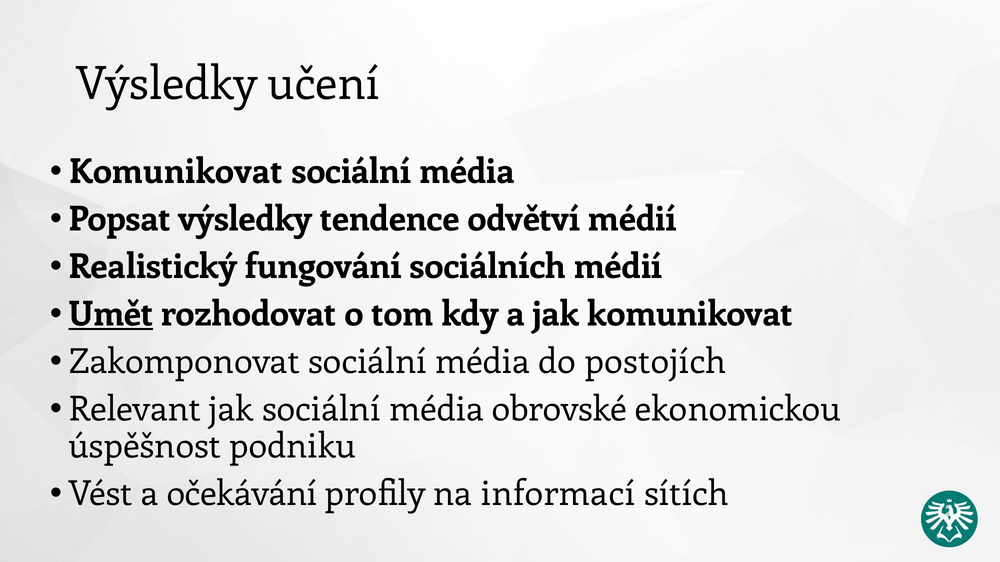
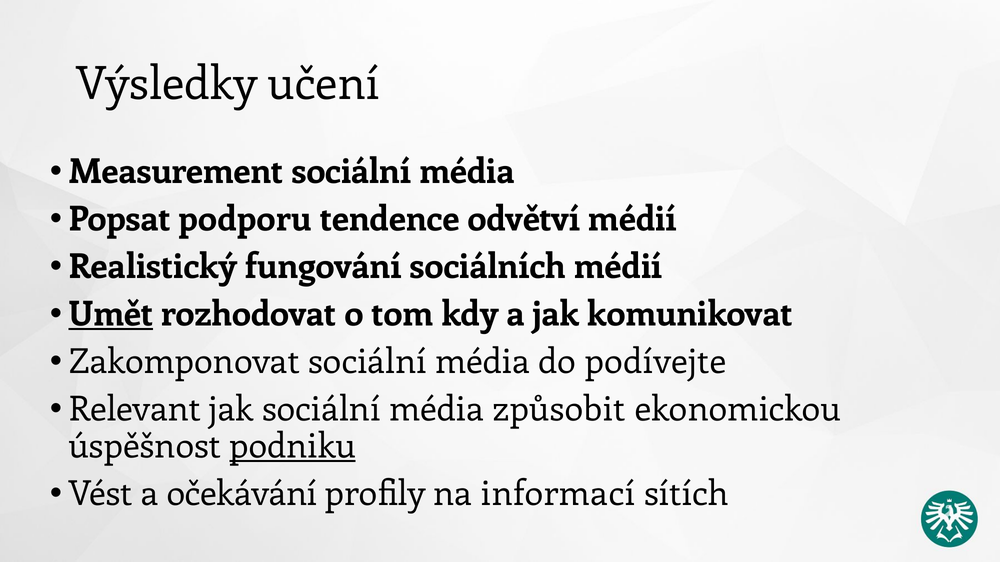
Komunikovat at (176, 172): Komunikovat -> Measurement
Popsat výsledky: výsledky -> podporu
postojích: postojích -> podívejte
obrovské: obrovské -> způsobit
podniku underline: none -> present
